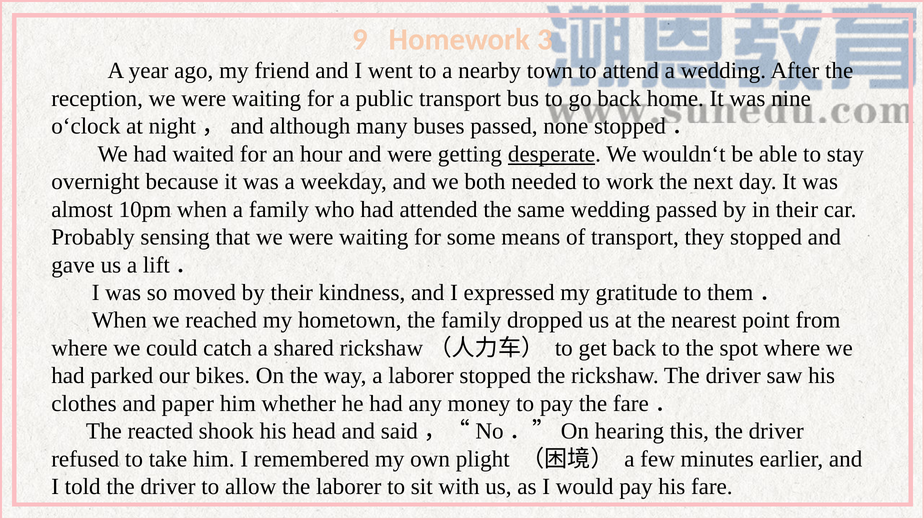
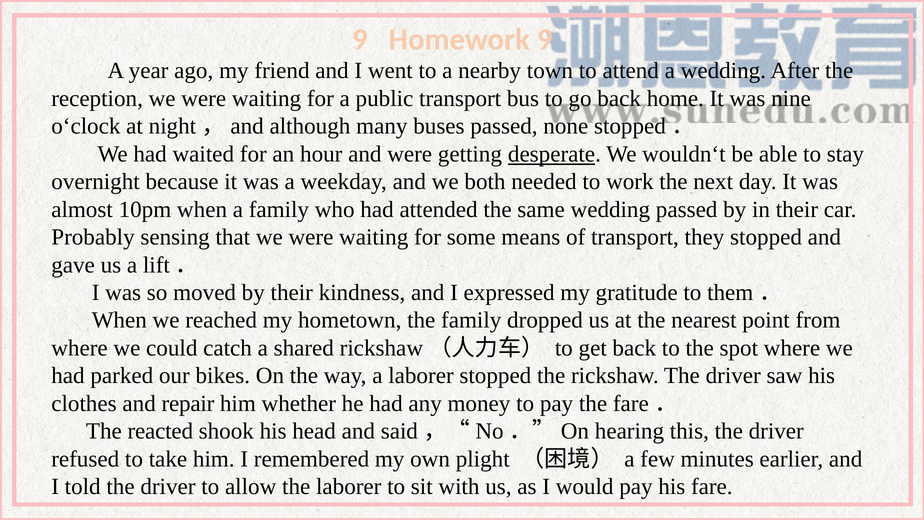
Homework 3: 3 -> 9
paper: paper -> repair
